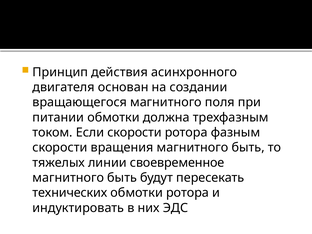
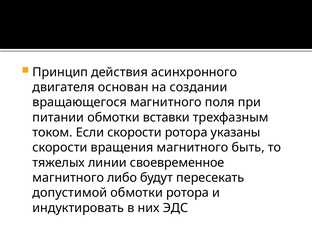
должна: должна -> вставки
фазным: фазным -> указаны
быть at (122, 178): быть -> либо
технических: технических -> допустимой
